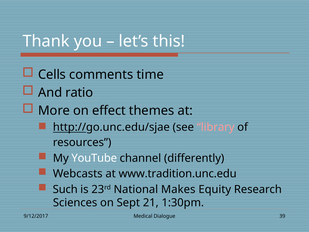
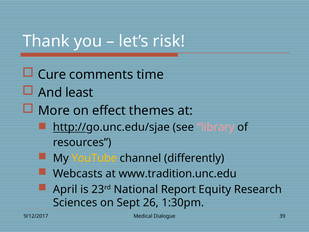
this: this -> risk
Cells: Cells -> Cure
ratio: ratio -> least
YouTube colour: white -> yellow
Such: Such -> April
Makes: Makes -> Report
21: 21 -> 26
